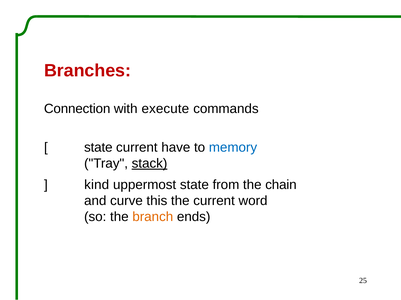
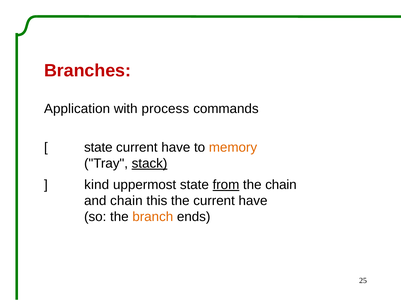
Connection: Connection -> Application
execute: execute -> process
memory colour: blue -> orange
from underline: none -> present
and curve: curve -> chain
the current word: word -> have
